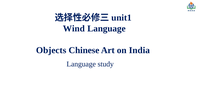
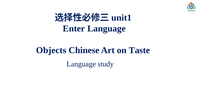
Wind: Wind -> Enter
India: India -> Taste
